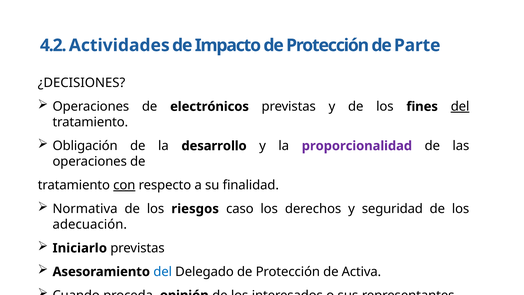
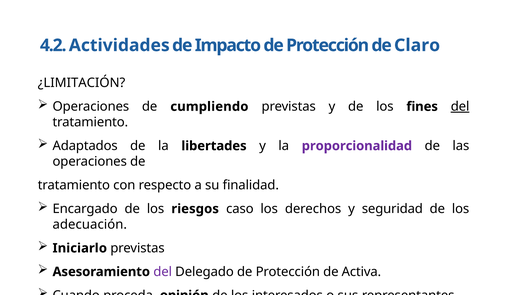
Parte: Parte -> Claro
¿DECISIONES: ¿DECISIONES -> ¿LIMITACIÓN
electrónicos: electrónicos -> cumpliendo
Obligación: Obligación -> Adaptados
desarrollo: desarrollo -> libertades
con underline: present -> none
Normativa: Normativa -> Encargado
del at (163, 272) colour: blue -> purple
